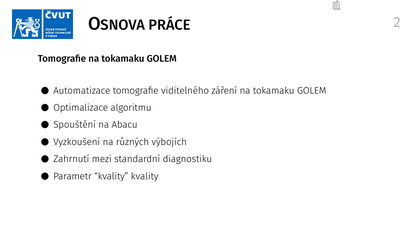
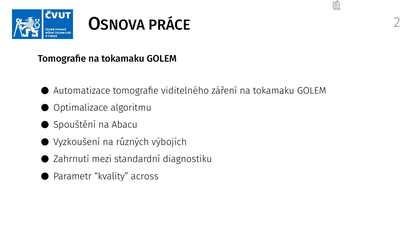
kvality kvality: kvality -> across
